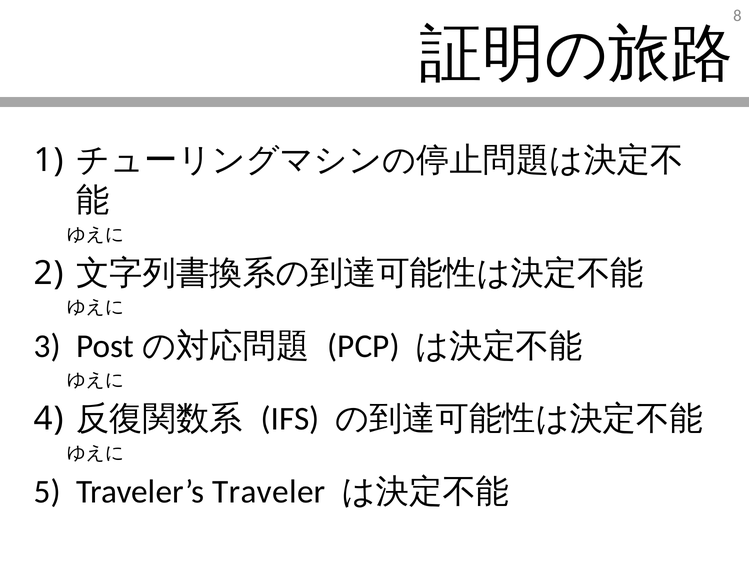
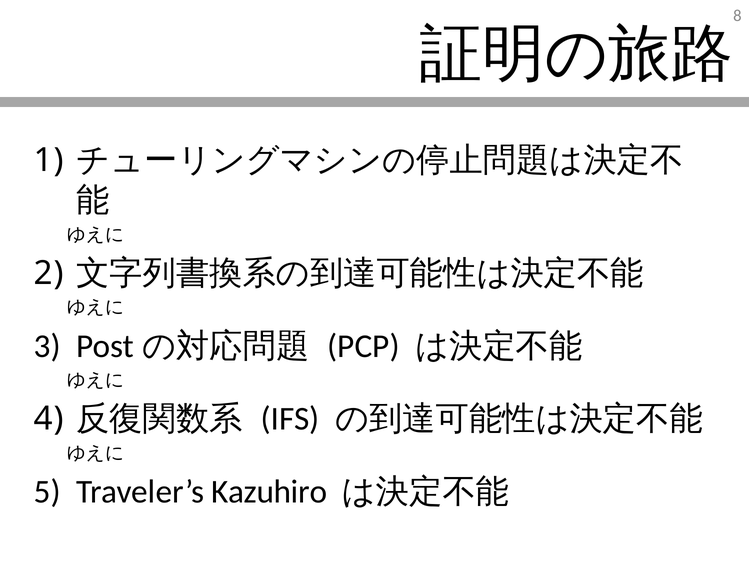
Traveler: Traveler -> Kazuhiro
